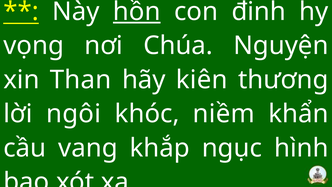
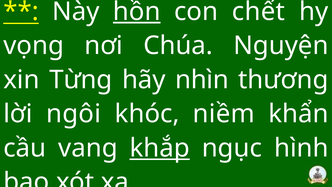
đinh: đinh -> chết
Than: Than -> Từng
kiên: kiên -> nhìn
khắp underline: none -> present
